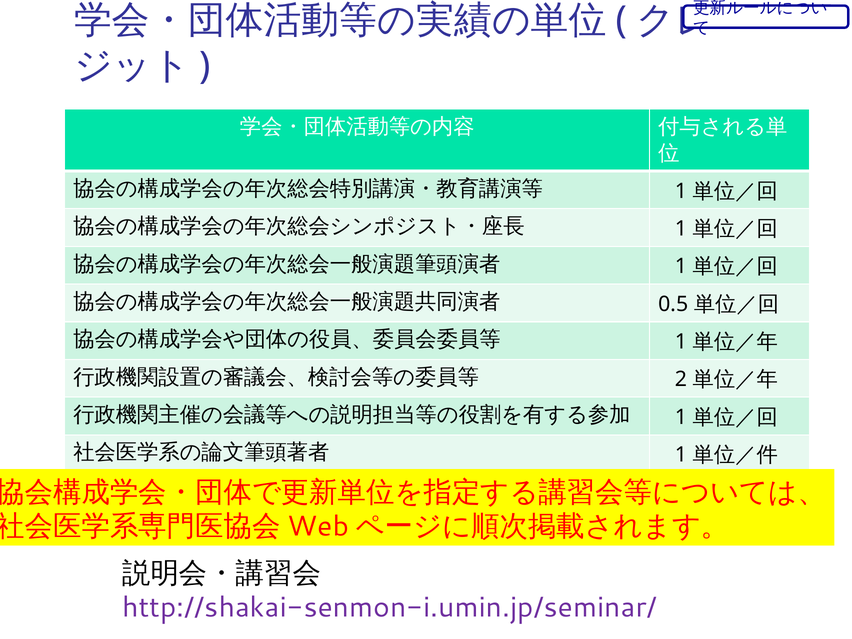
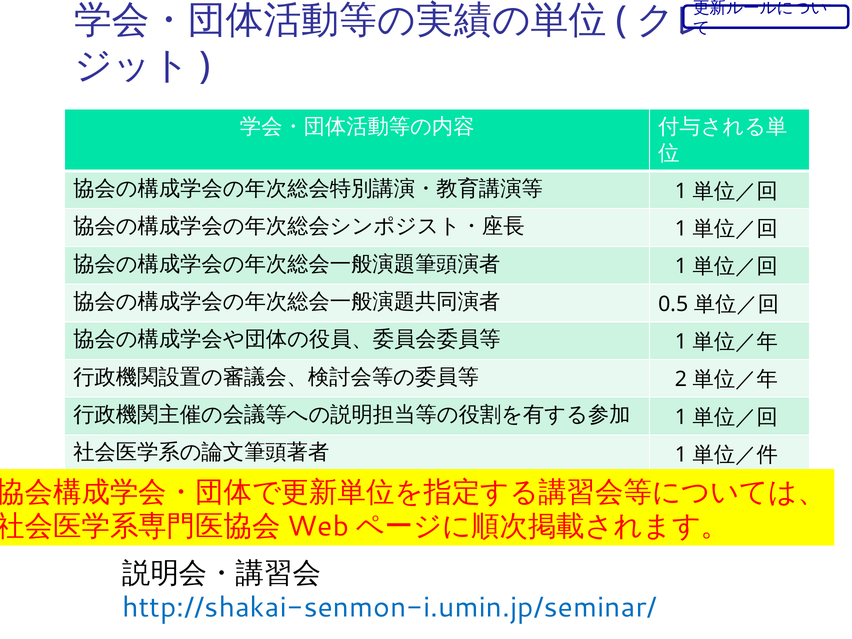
http://shakai-senmon-i.umin.jp/seminar/ colour: purple -> blue
